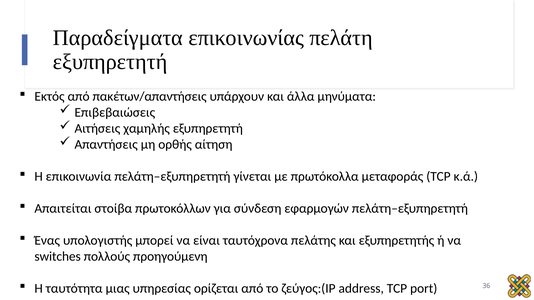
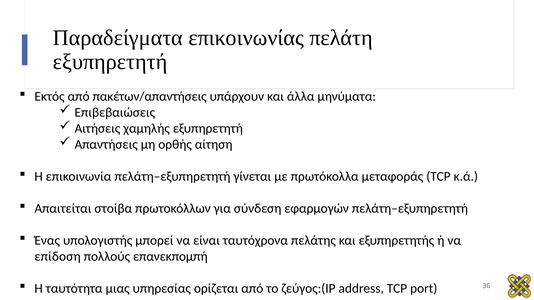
switches: switches -> επίδοση
προηγούμενη: προηγούμενη -> επανεκπομπή
